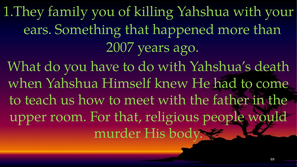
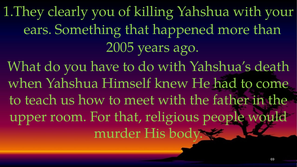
family: family -> clearly
2007: 2007 -> 2005
